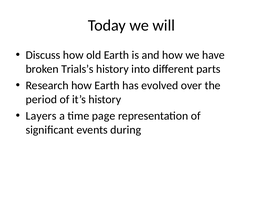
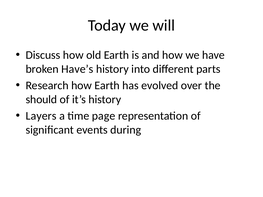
Trials’s: Trials’s -> Have’s
period: period -> should
